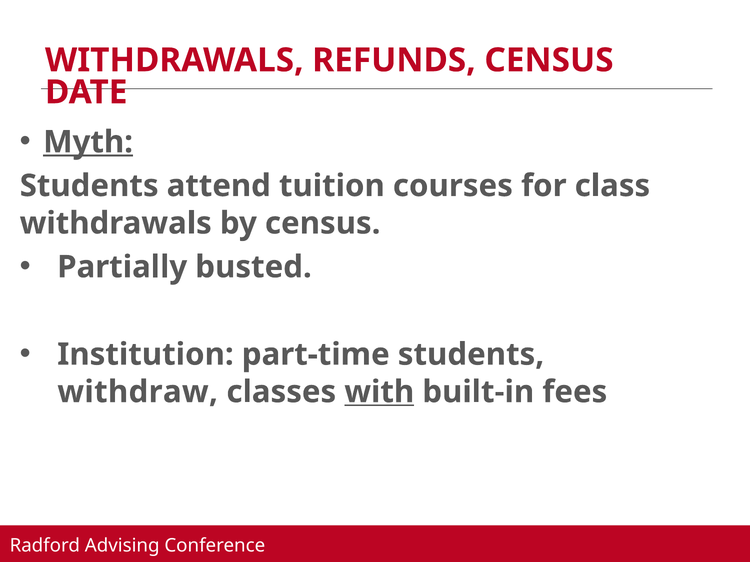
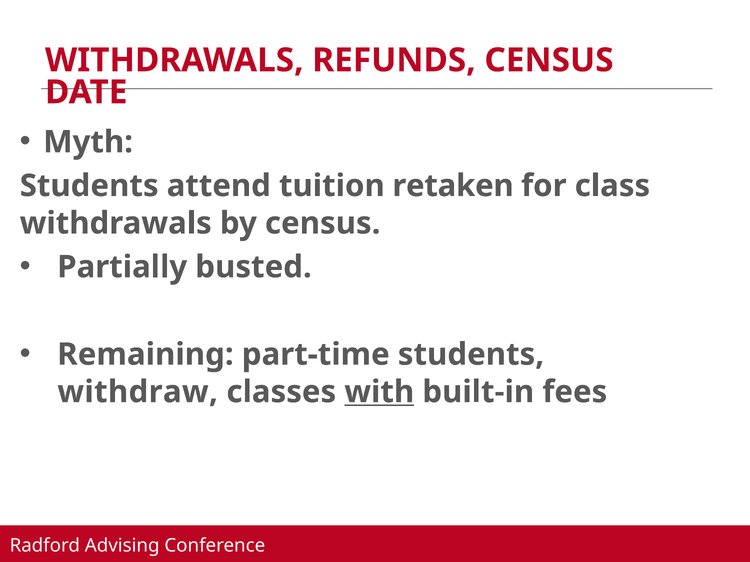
Myth underline: present -> none
courses: courses -> retaken
Institution: Institution -> Remaining
